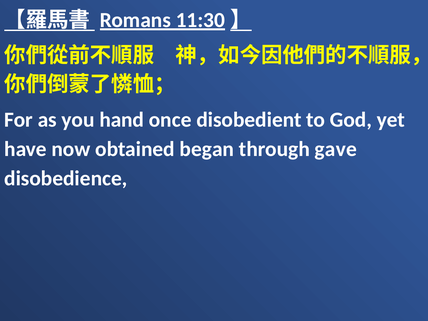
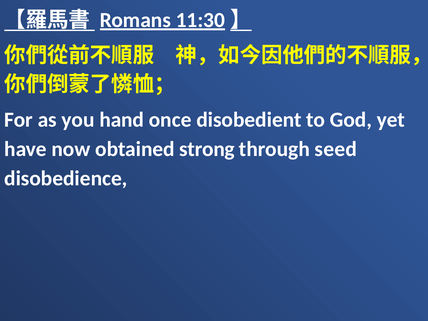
began: began -> strong
gave: gave -> seed
